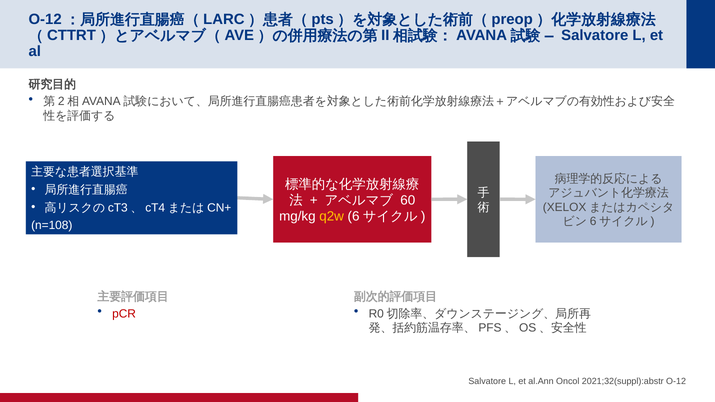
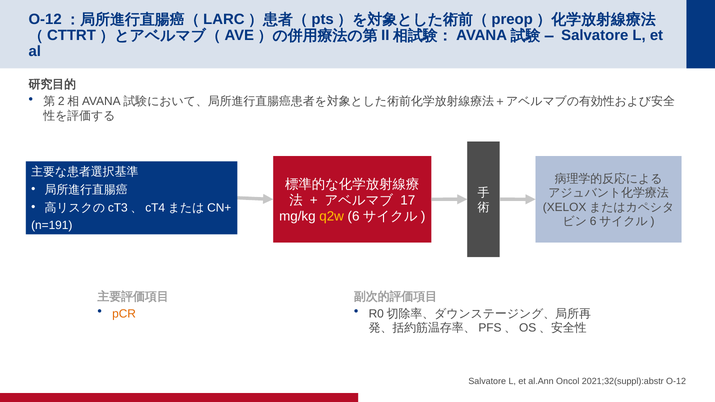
60: 60 -> 17
n=108: n=108 -> n=191
pCR colour: red -> orange
